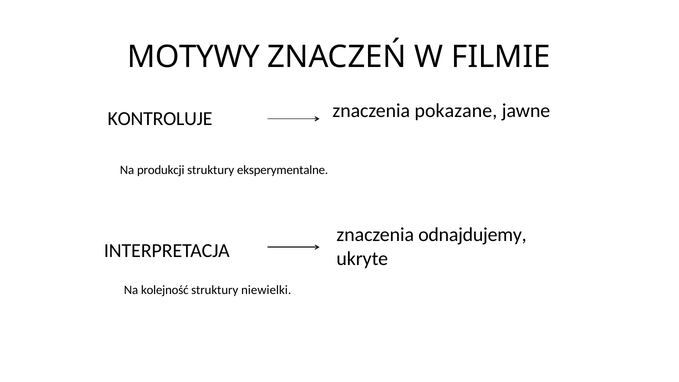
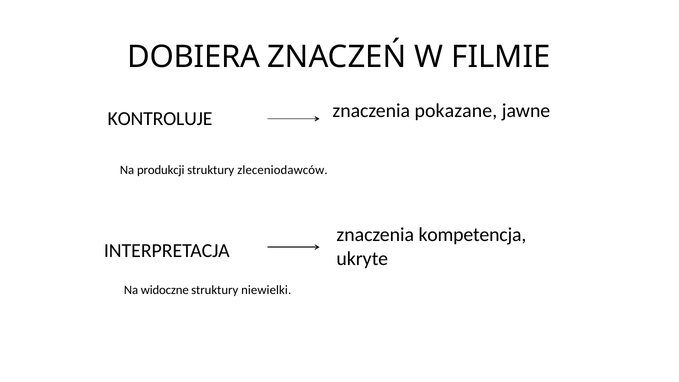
MOTYWY: MOTYWY -> DOBIERA
eksperymentalne: eksperymentalne -> zleceniodawców
odnajdujemy: odnajdujemy -> kompetencja
kolejność: kolejność -> widoczne
